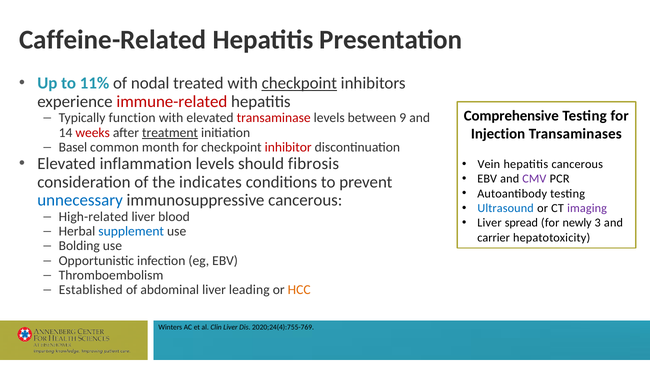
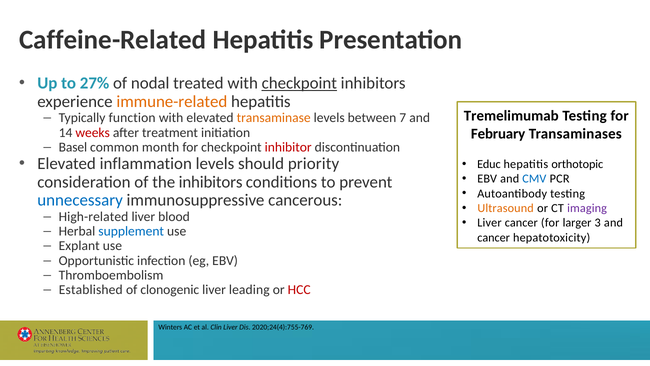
11%: 11% -> 27%
immune-related colour: red -> orange
Comprehensive: Comprehensive -> Tremelimumab
transaminase colour: red -> orange
9: 9 -> 7
treatment underline: present -> none
Injection: Injection -> February
fibrosis: fibrosis -> priority
Vein: Vein -> Educ
hepatitis cancerous: cancerous -> orthotopic
CMV colour: purple -> blue
the indicates: indicates -> inhibitors
Ultrasound colour: blue -> orange
Liver spread: spread -> cancer
newly: newly -> larger
carrier at (494, 237): carrier -> cancer
Bolding: Bolding -> Explant
abdominal: abdominal -> clonogenic
HCC colour: orange -> red
